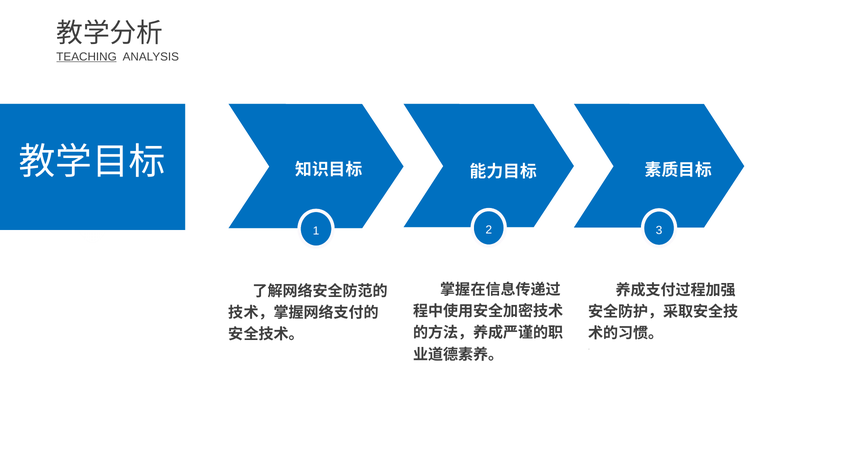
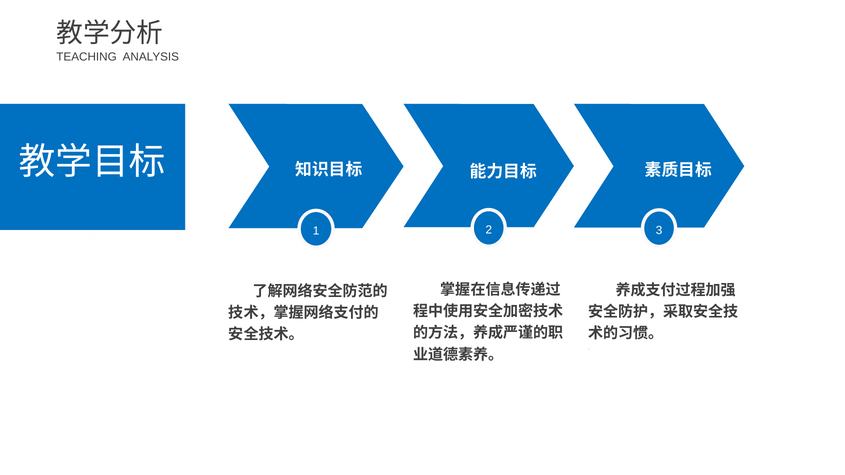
TEACHING underline: present -> none
